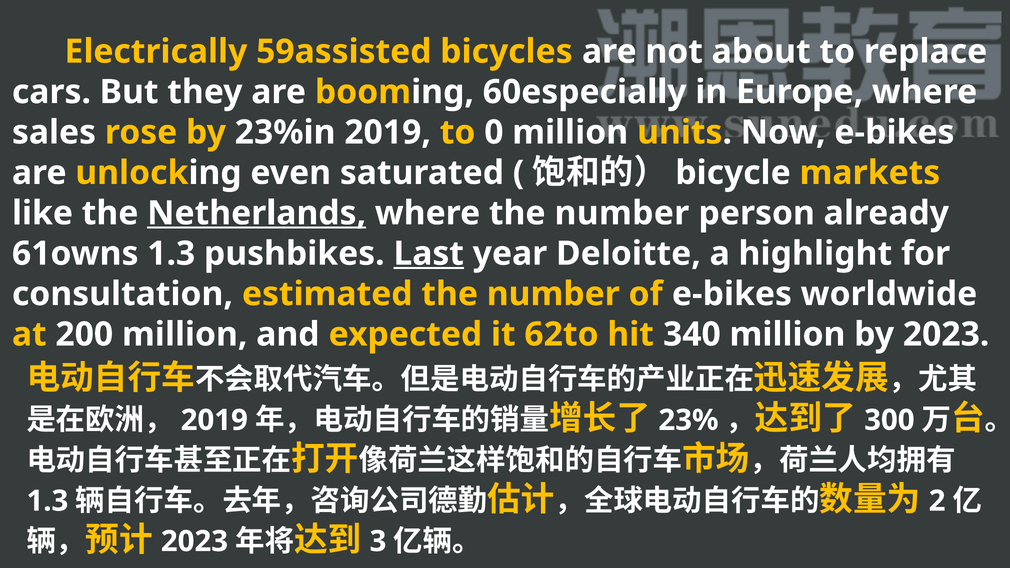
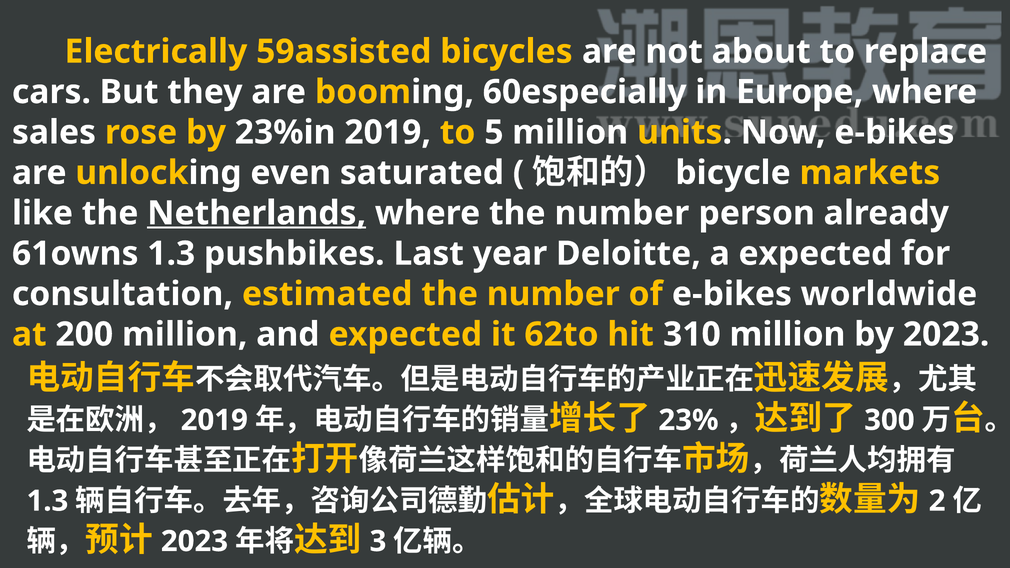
0: 0 -> 5
Last underline: present -> none
a highlight: highlight -> expected
340: 340 -> 310
